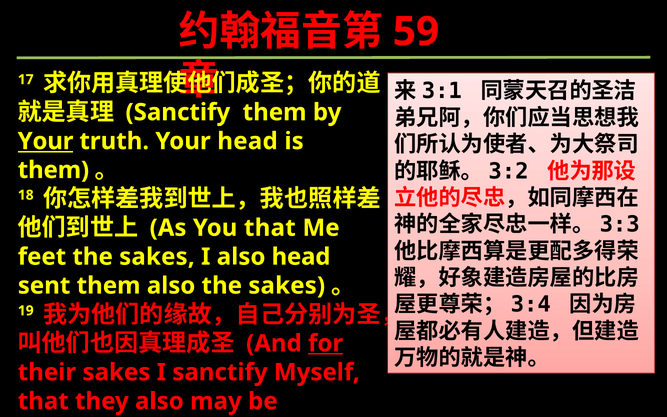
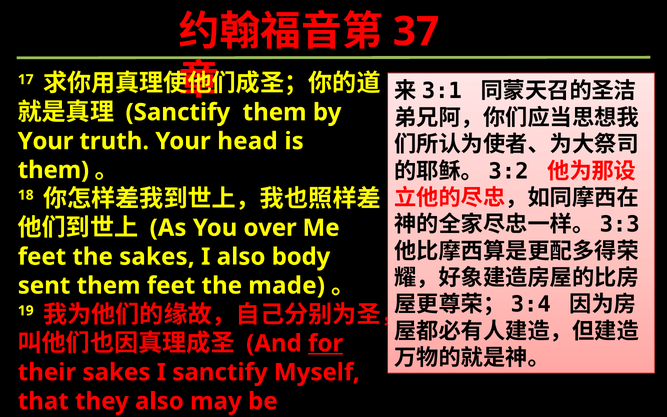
59: 59 -> 37
Your at (46, 141) underline: present -> none
You that: that -> over
also head: head -> body
them also: also -> feet
sakes at (287, 286): sakes -> made
